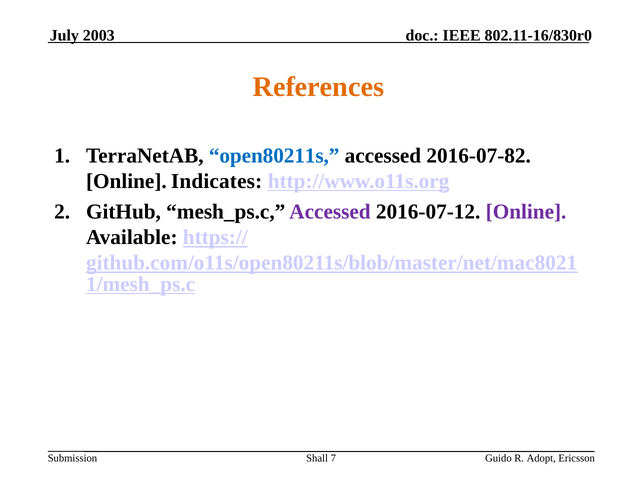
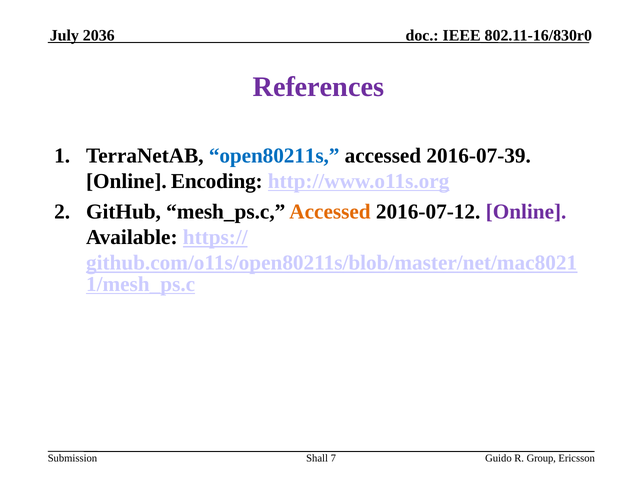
2003: 2003 -> 2036
References colour: orange -> purple
2016-07-82: 2016-07-82 -> 2016-07-39
Indicates: Indicates -> Encoding
Accessed at (330, 212) colour: purple -> orange
Adopt: Adopt -> Group
